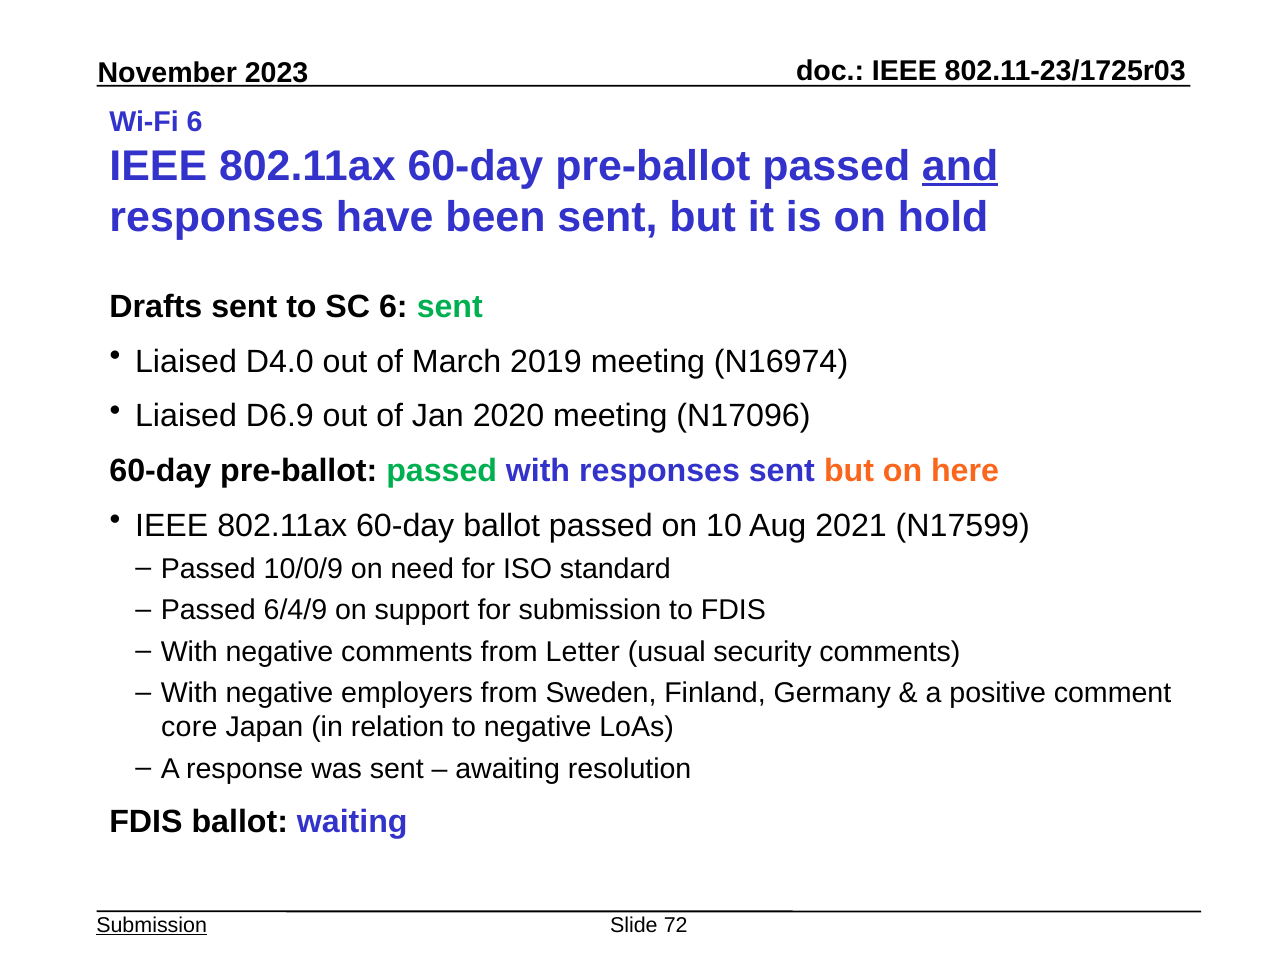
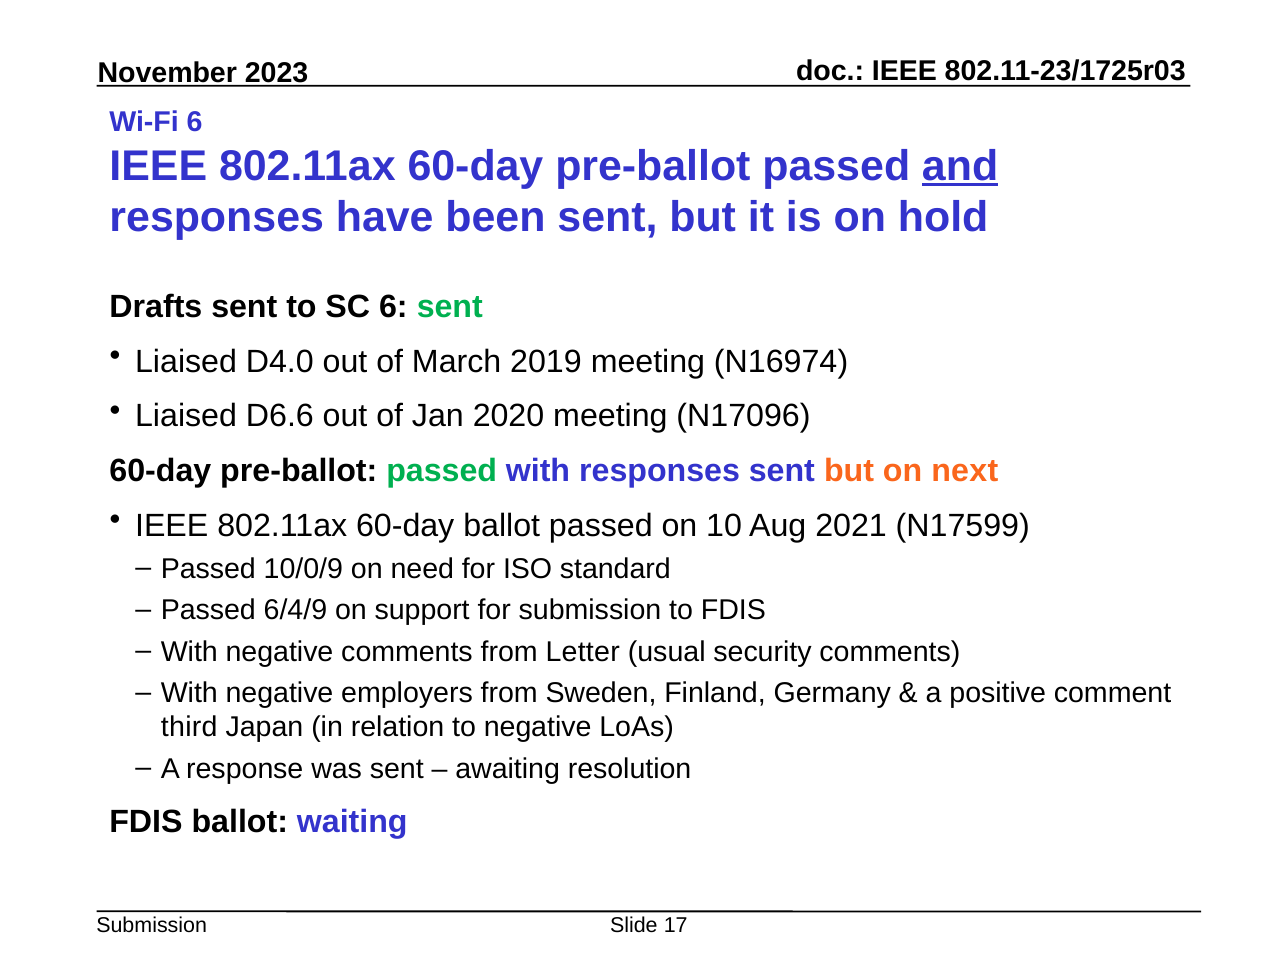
D6.9: D6.9 -> D6.6
here: here -> next
core: core -> third
Submission at (152, 926) underline: present -> none
72: 72 -> 17
